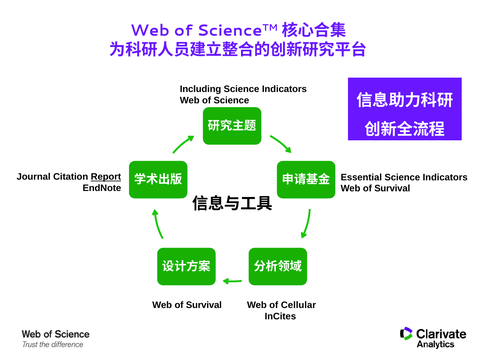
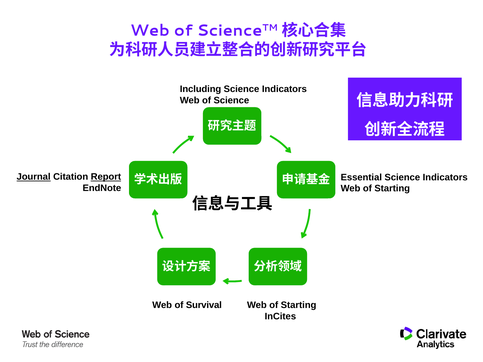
Journal underline: none -> present
Survival at (392, 189): Survival -> Starting
Cellular at (299, 305): Cellular -> Starting
